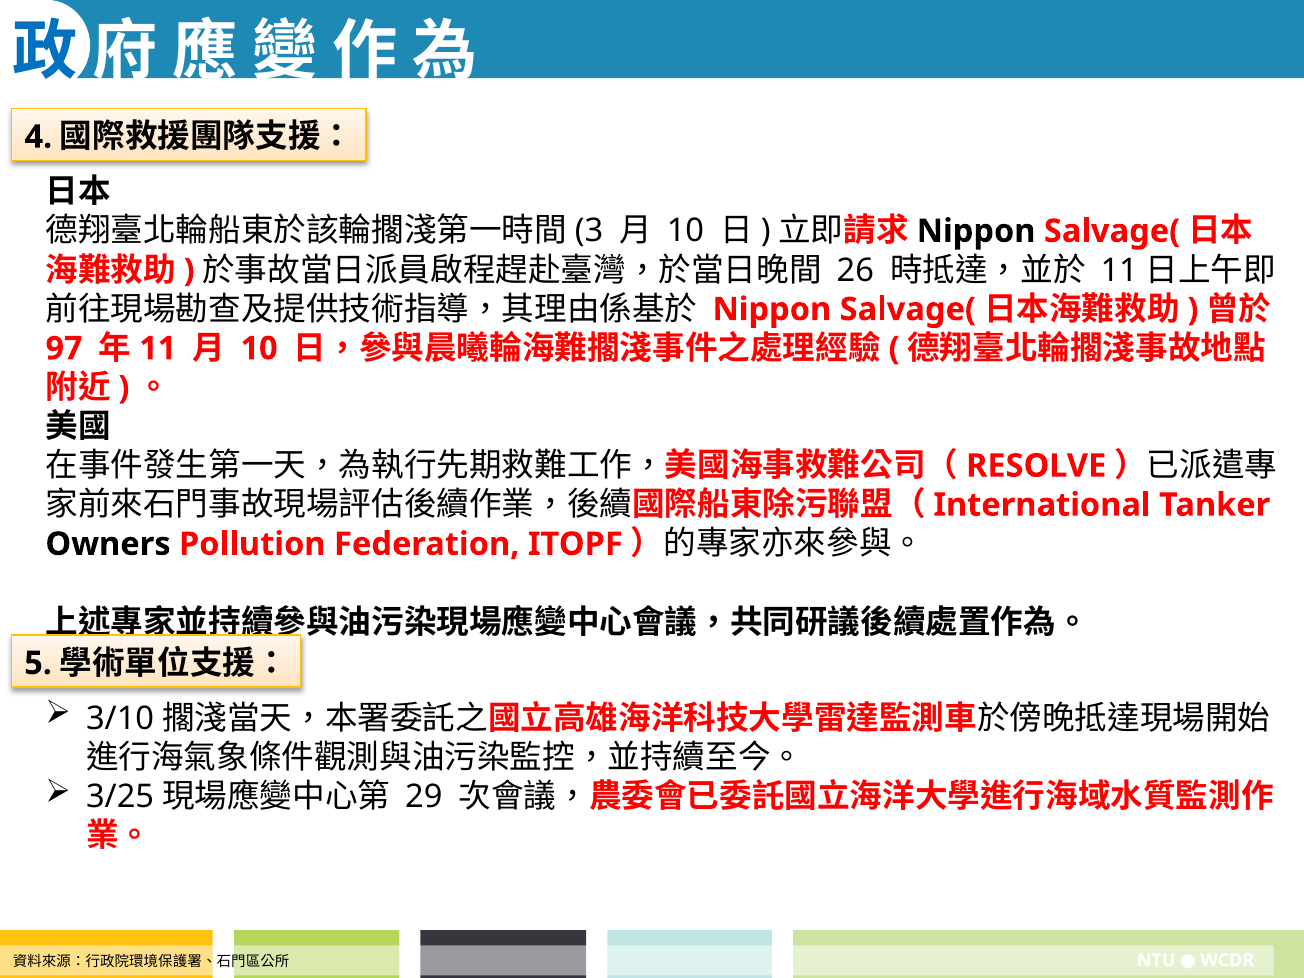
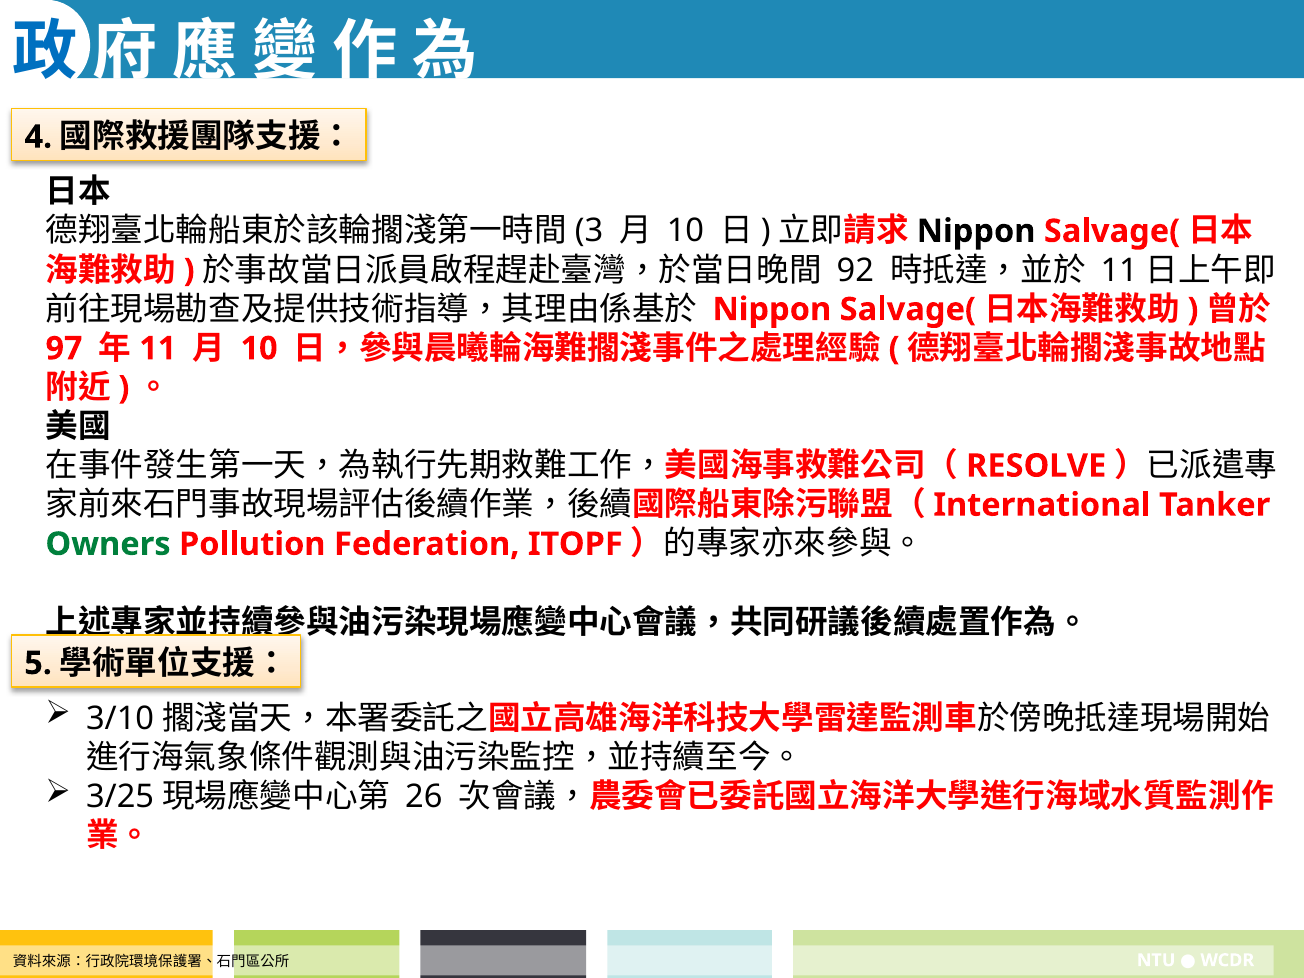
26: 26 -> 92
Owners colour: black -> green
29: 29 -> 26
